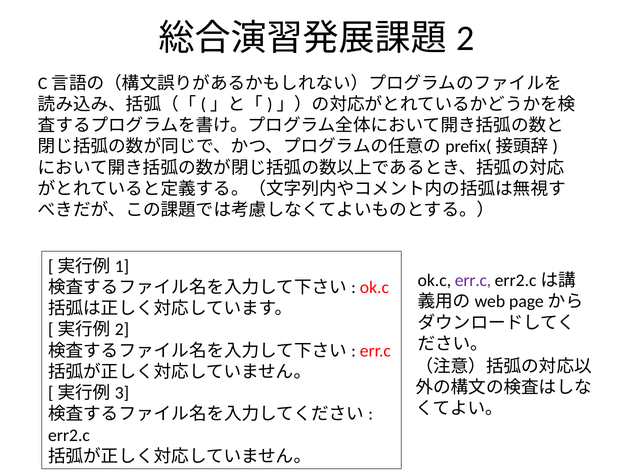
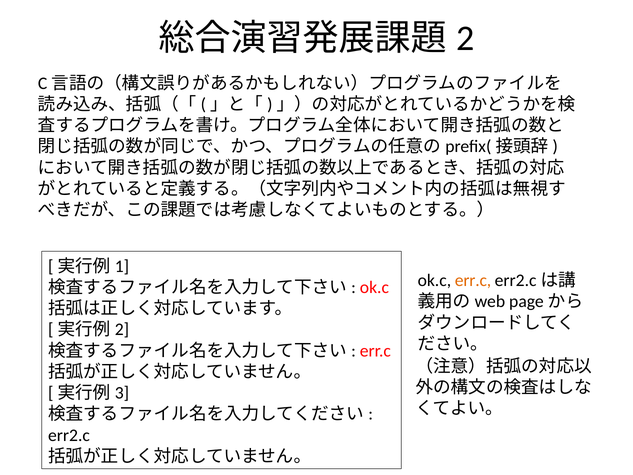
err.c at (473, 280) colour: purple -> orange
